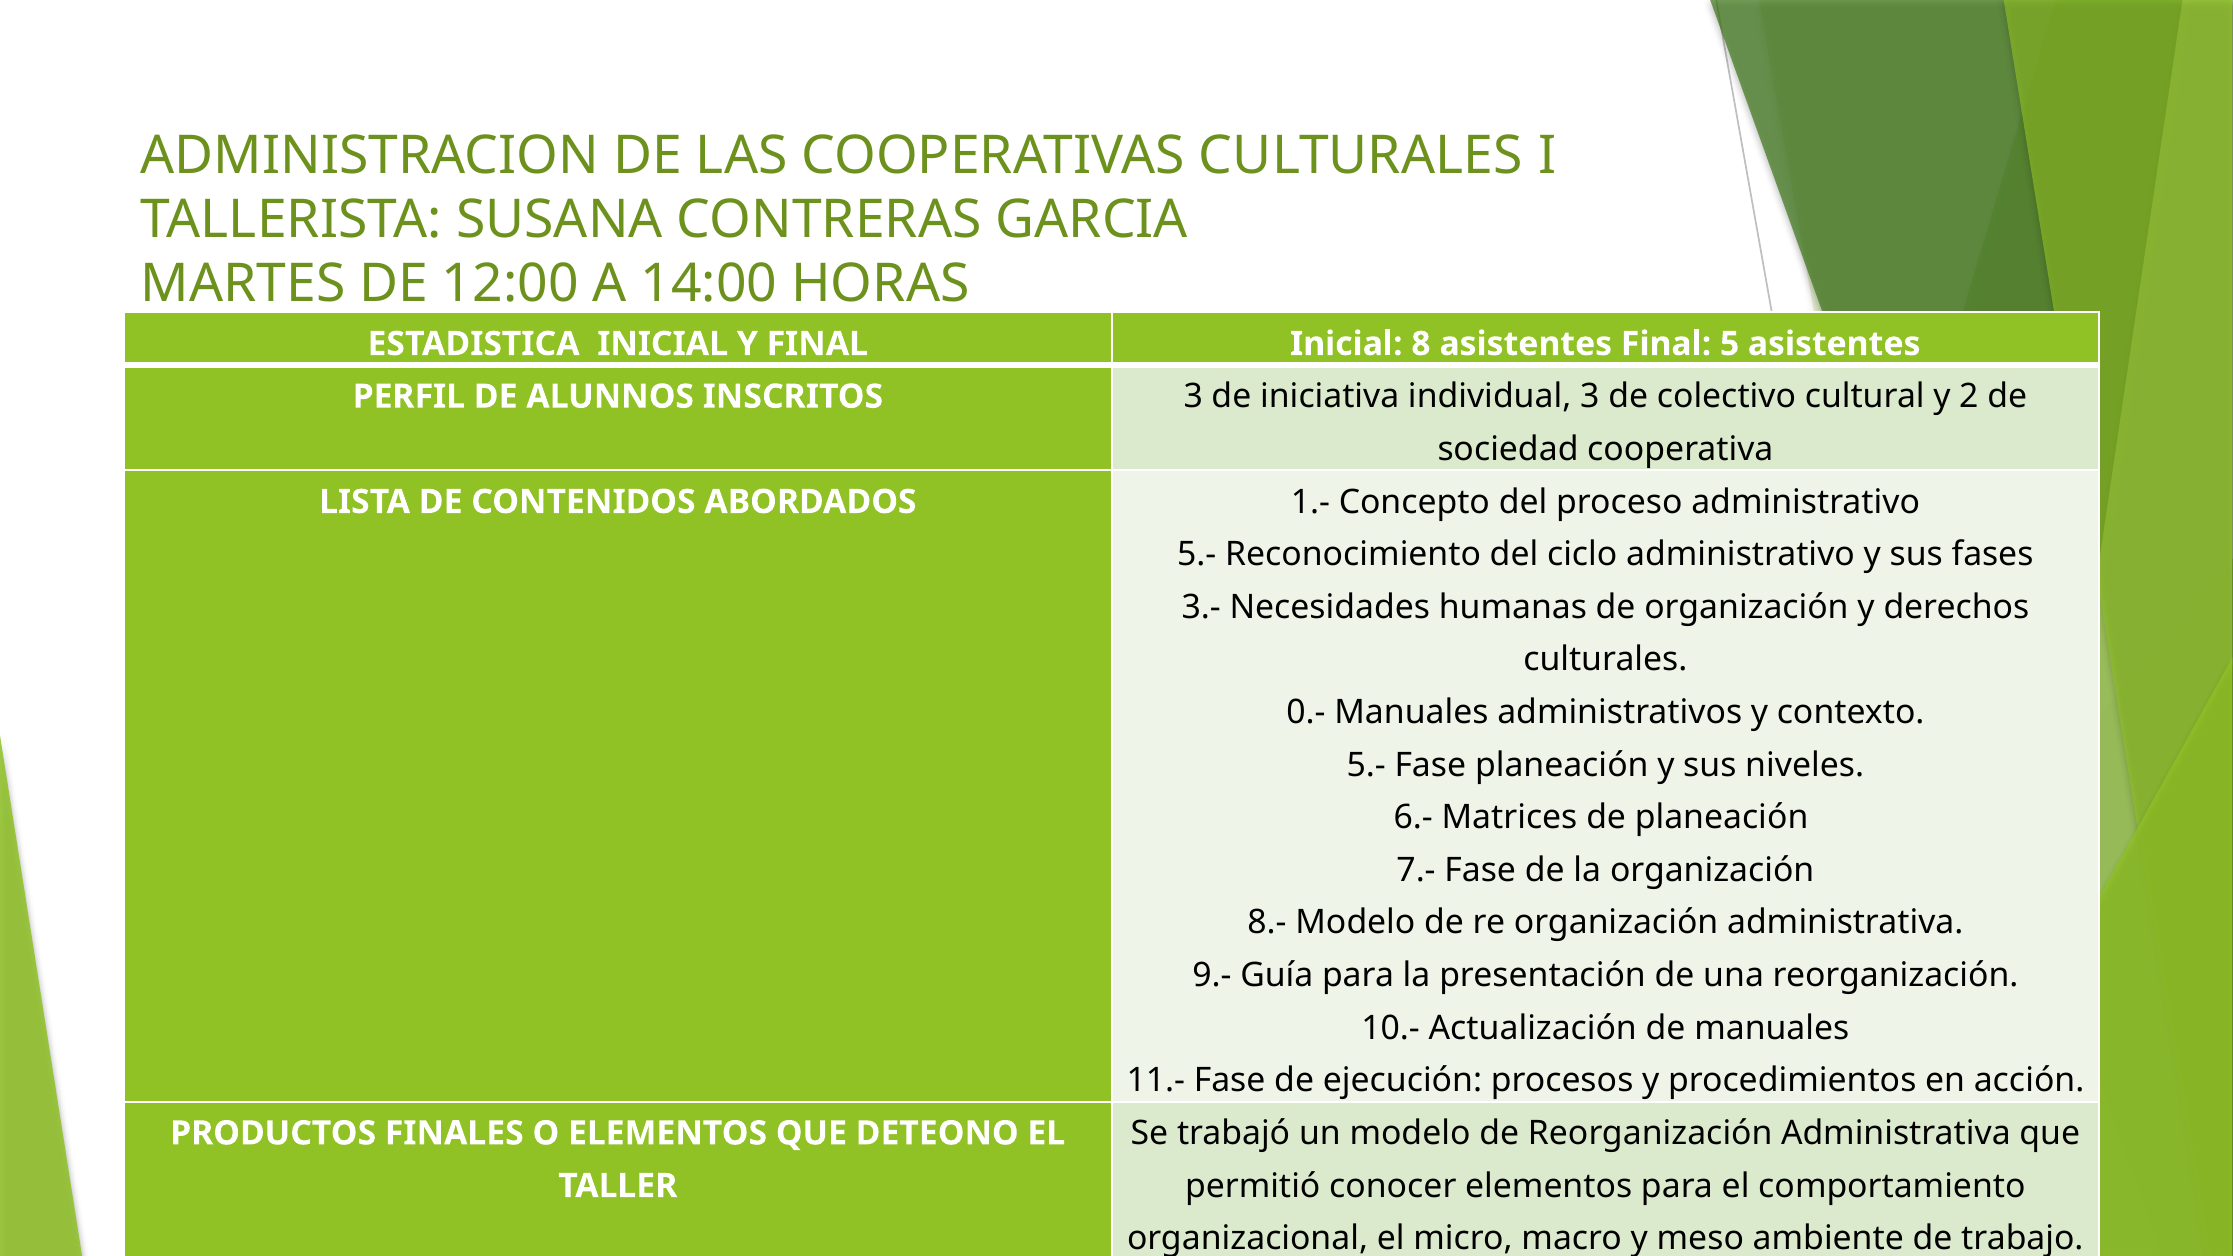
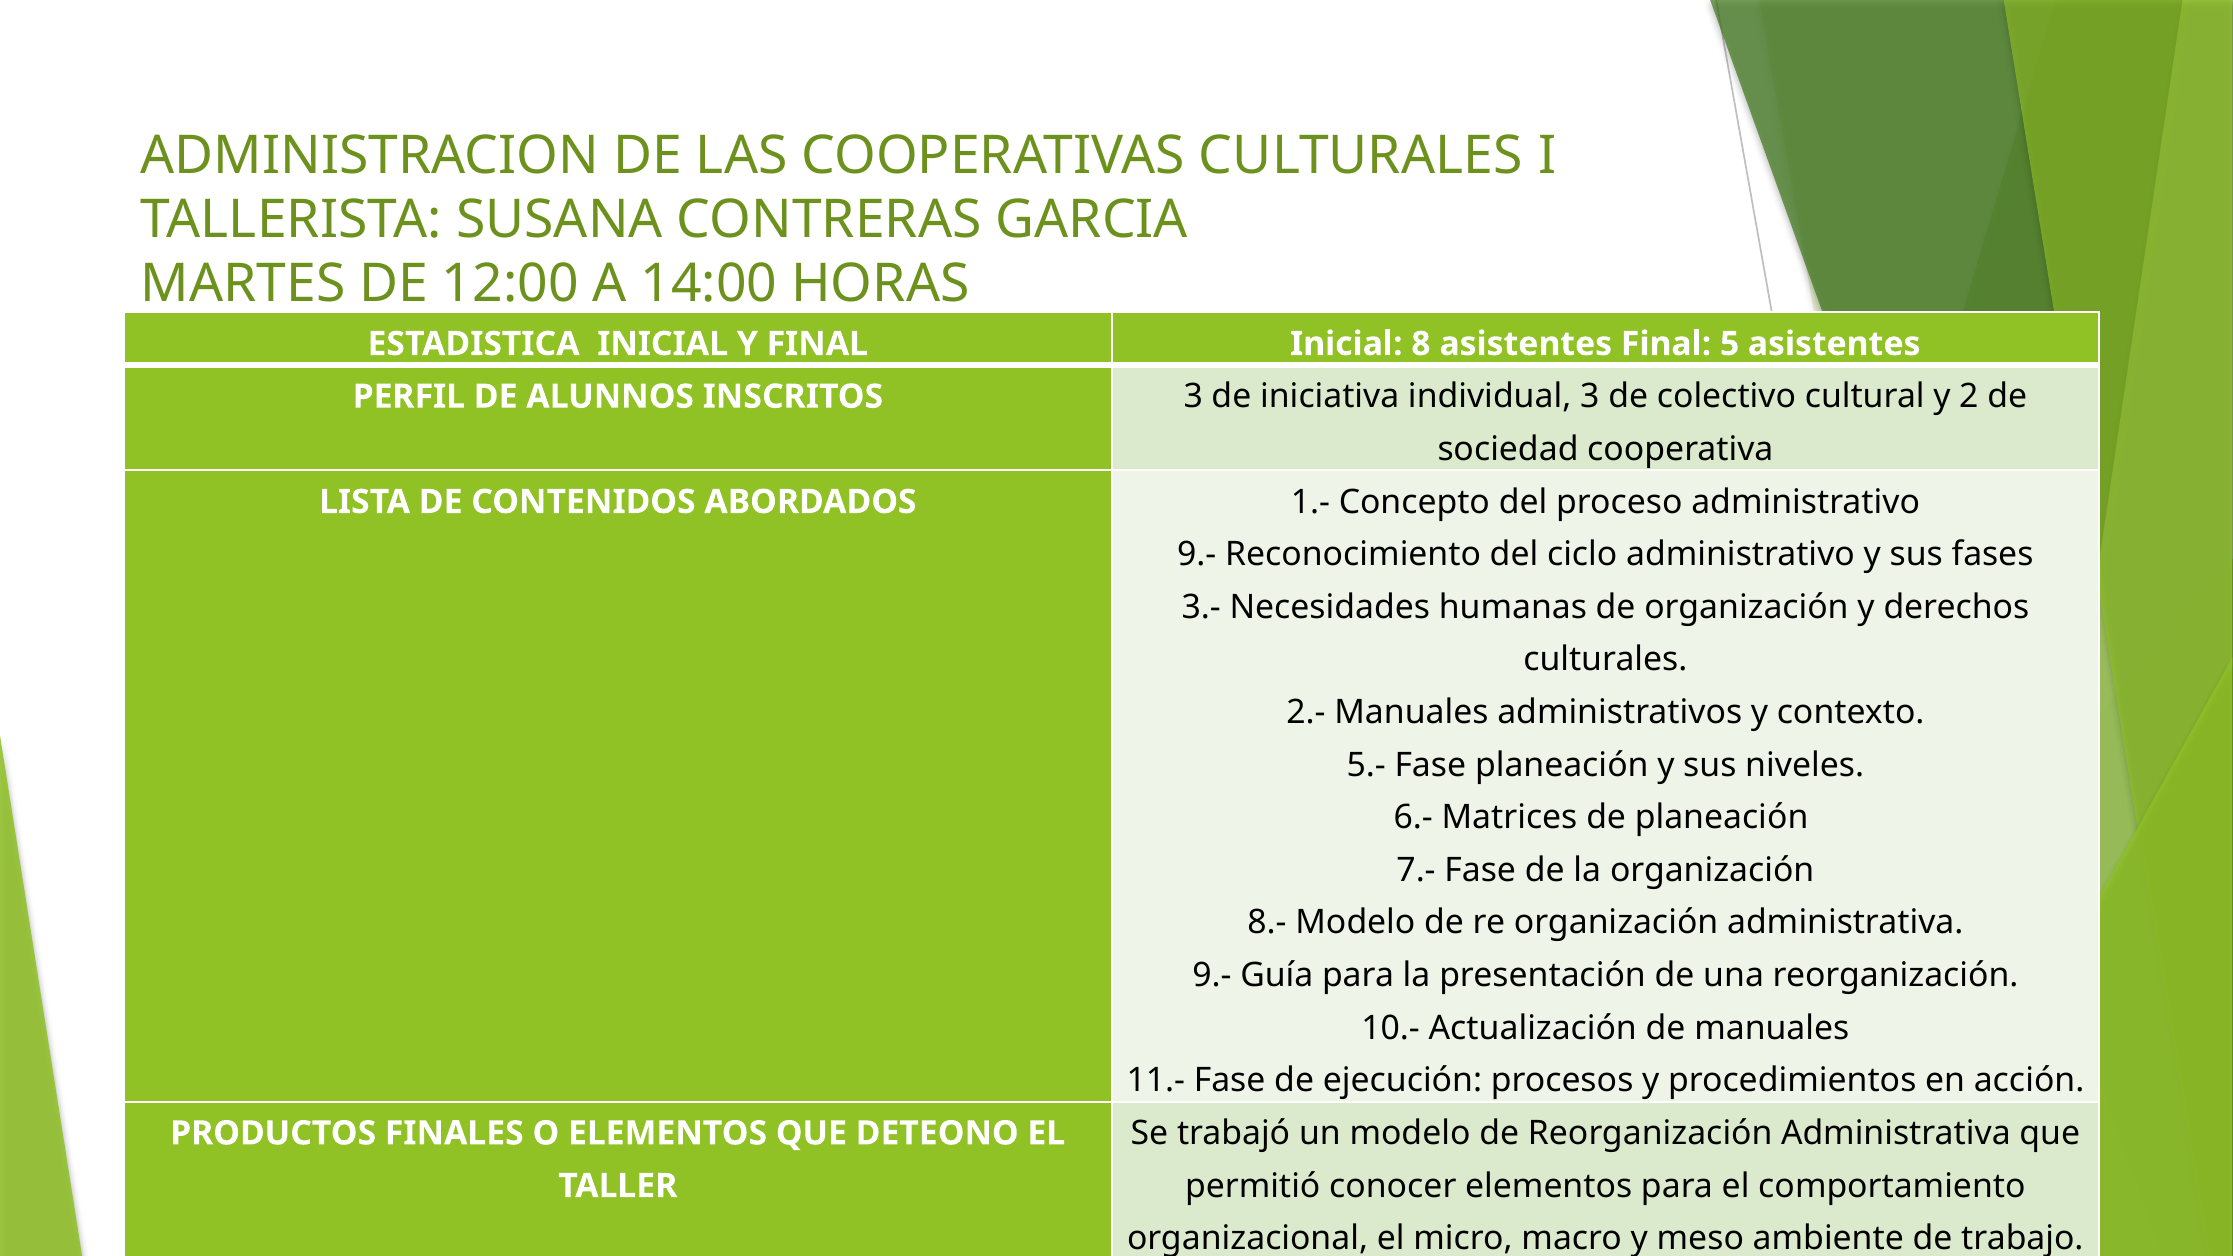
5.- at (1197, 555): 5.- -> 9.-
0.-: 0.- -> 2.-
